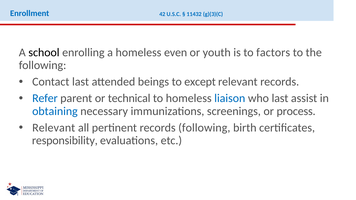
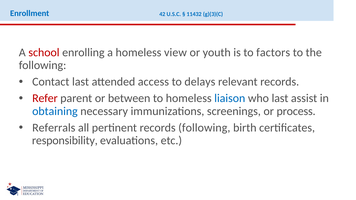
school colour: black -> red
even: even -> view
beings: beings -> access
except: except -> delays
Refer colour: blue -> red
technical: technical -> between
Relevant at (54, 128): Relevant -> Referrals
